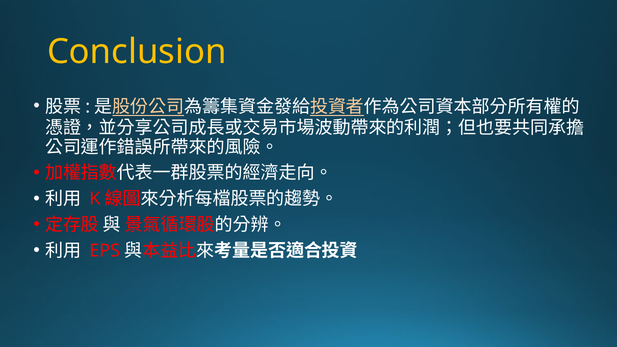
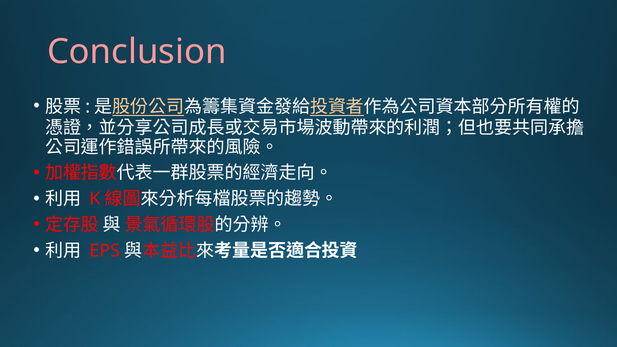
Conclusion colour: yellow -> pink
